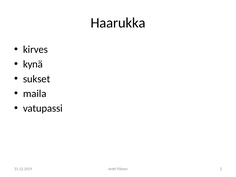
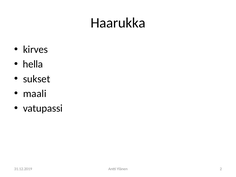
kynä: kynä -> hella
maila: maila -> maali
